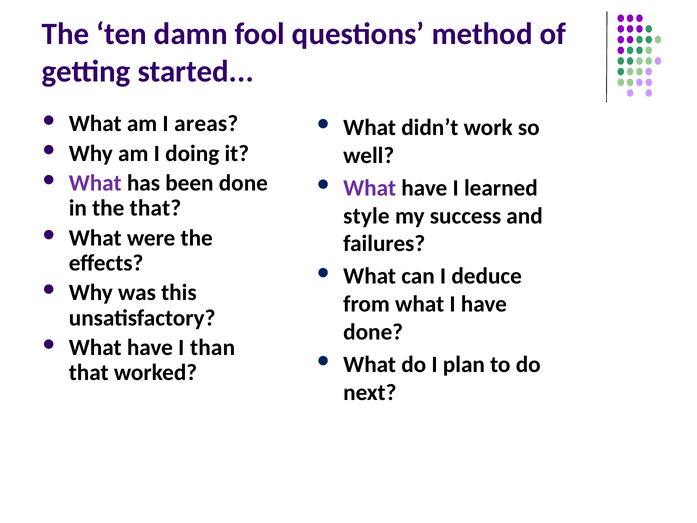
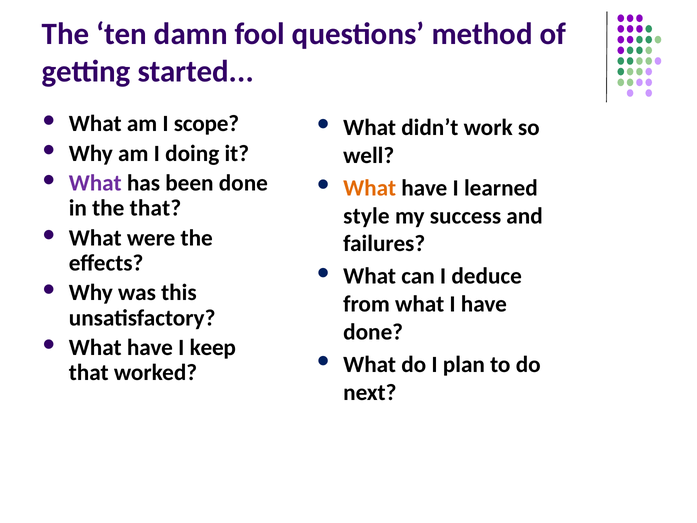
areas: areas -> scope
What at (370, 188) colour: purple -> orange
than: than -> keep
